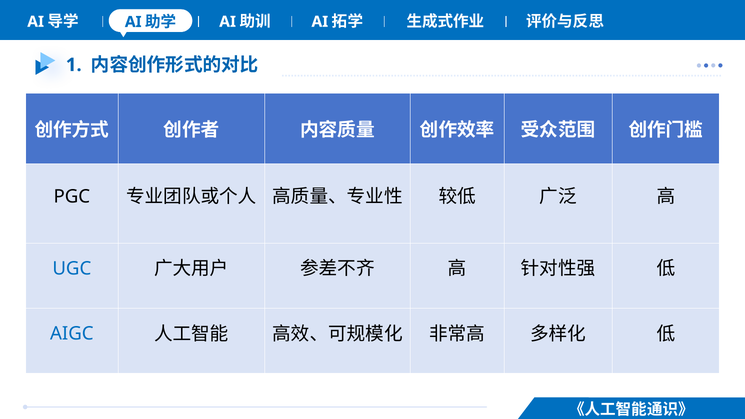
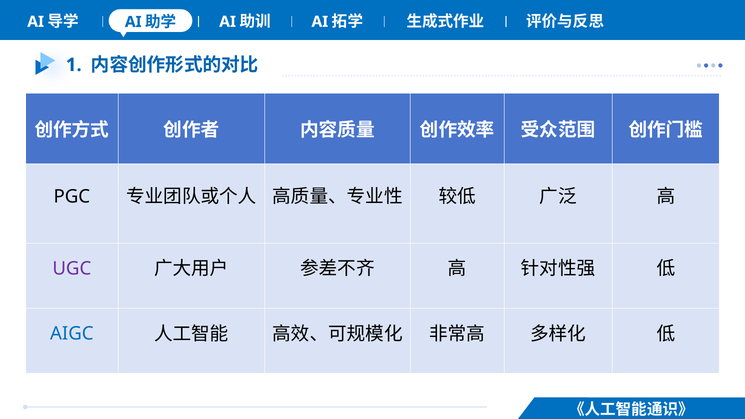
UGC colour: blue -> purple
